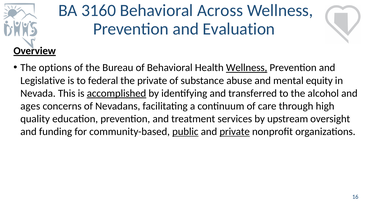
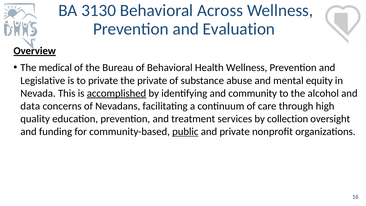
3160: 3160 -> 3130
options: options -> medical
Wellness at (247, 68) underline: present -> none
to federal: federal -> private
transferred: transferred -> community
ages: ages -> data
upstream: upstream -> collection
private at (235, 132) underline: present -> none
